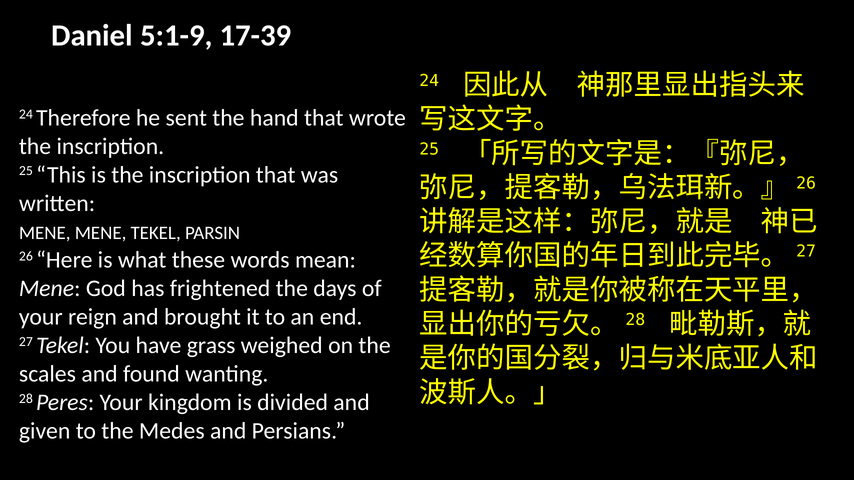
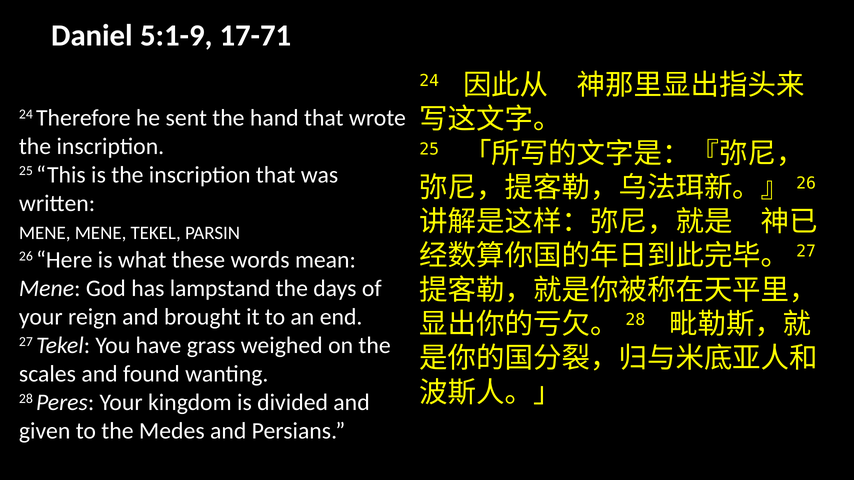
17-39: 17-39 -> 17-71
frightened: frightened -> lampstand
